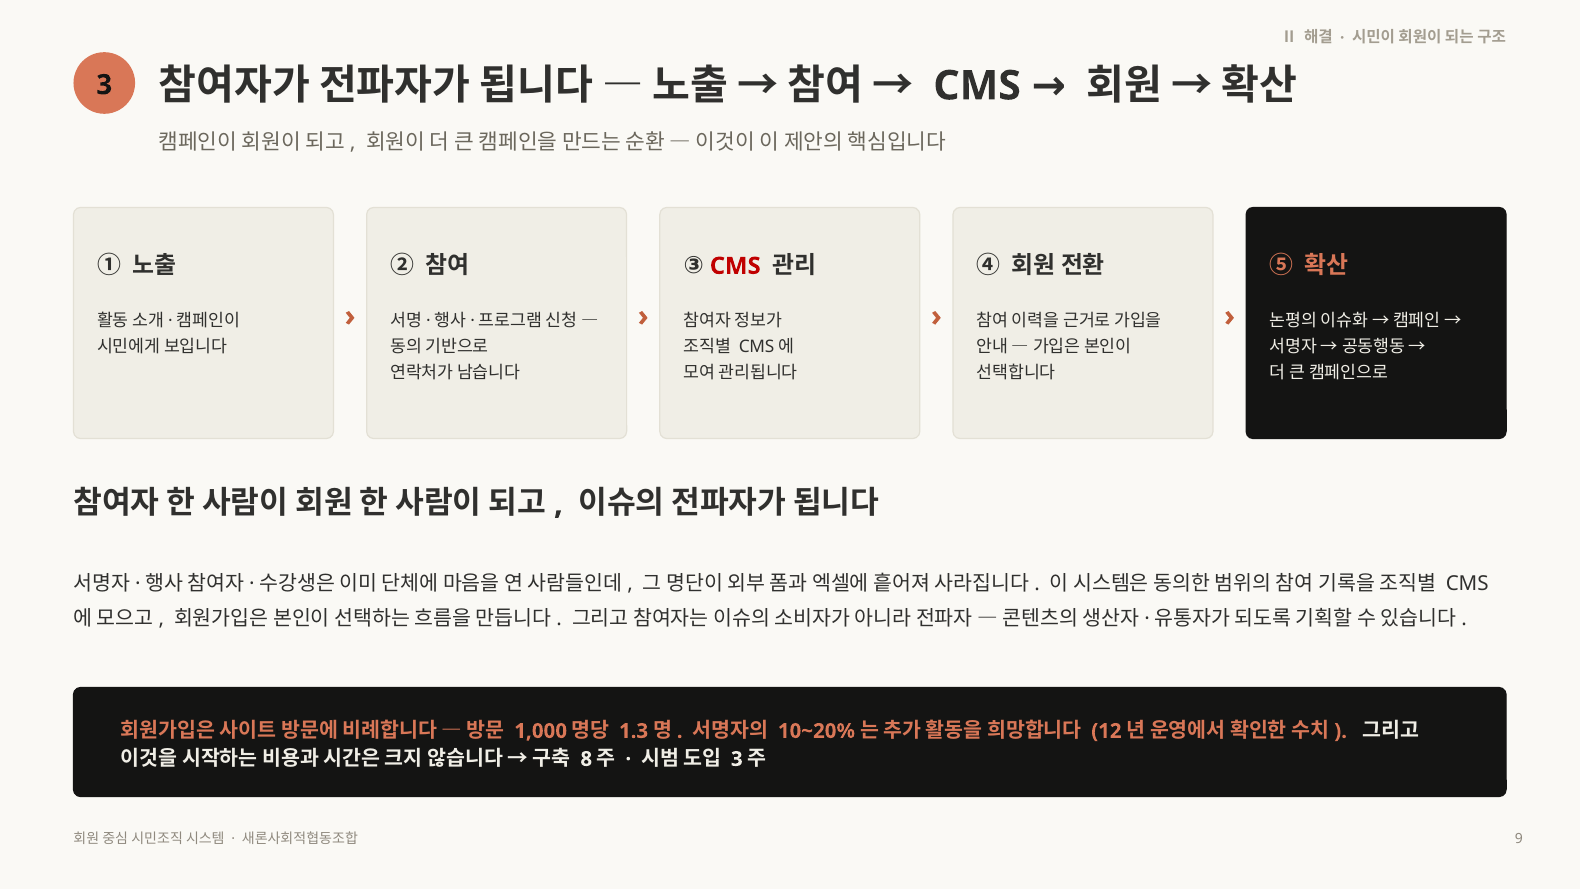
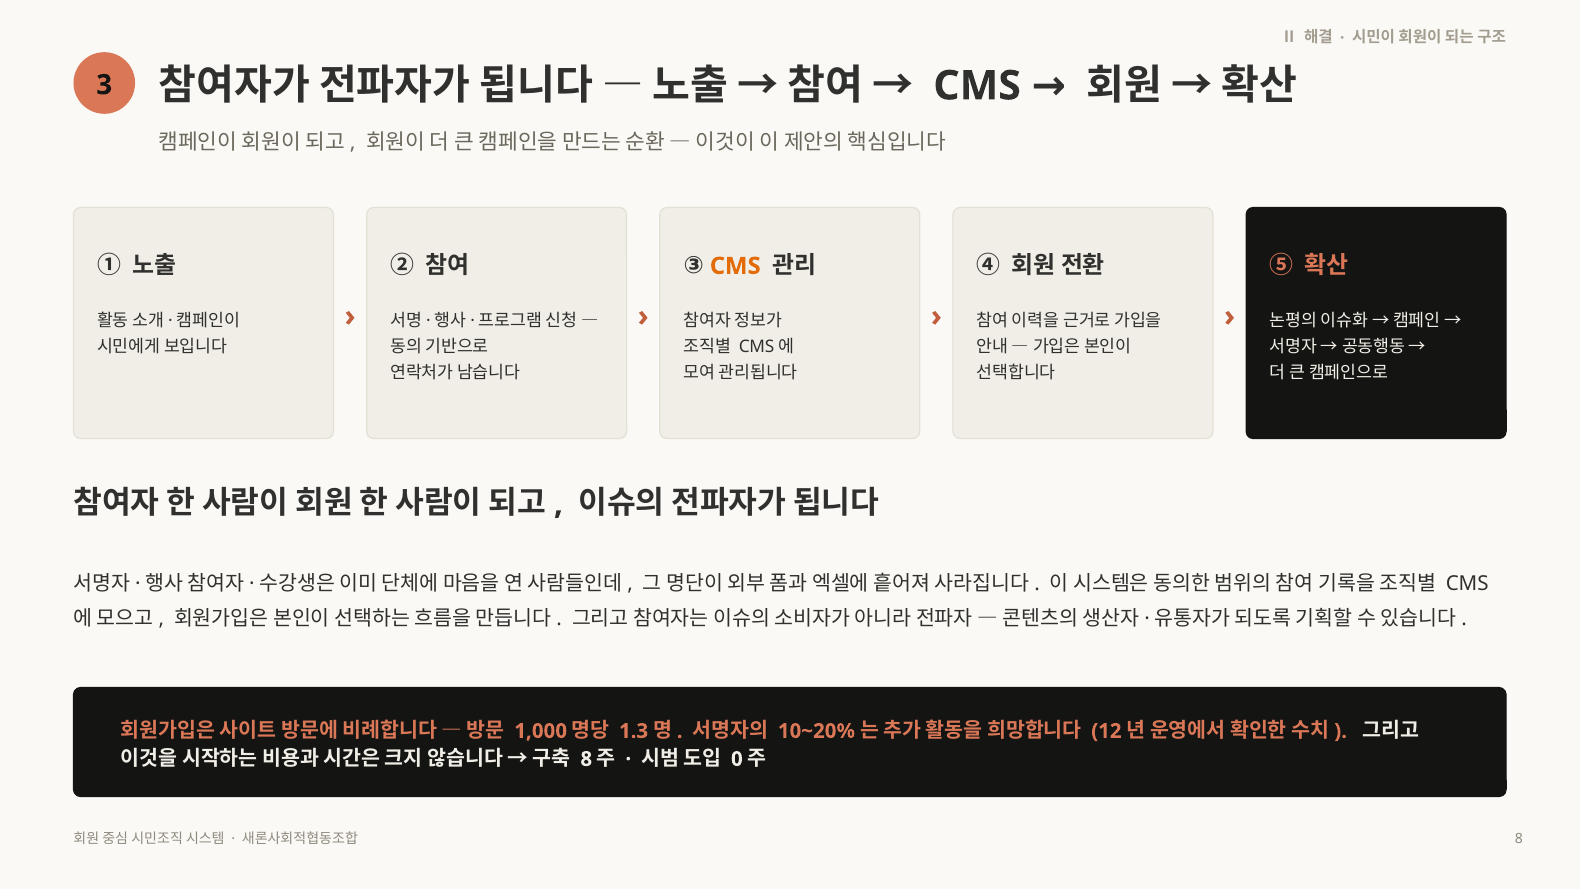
CMS at (735, 266) colour: red -> orange
3 at (737, 759): 3 -> 0
9 at (1519, 839): 9 -> 8
